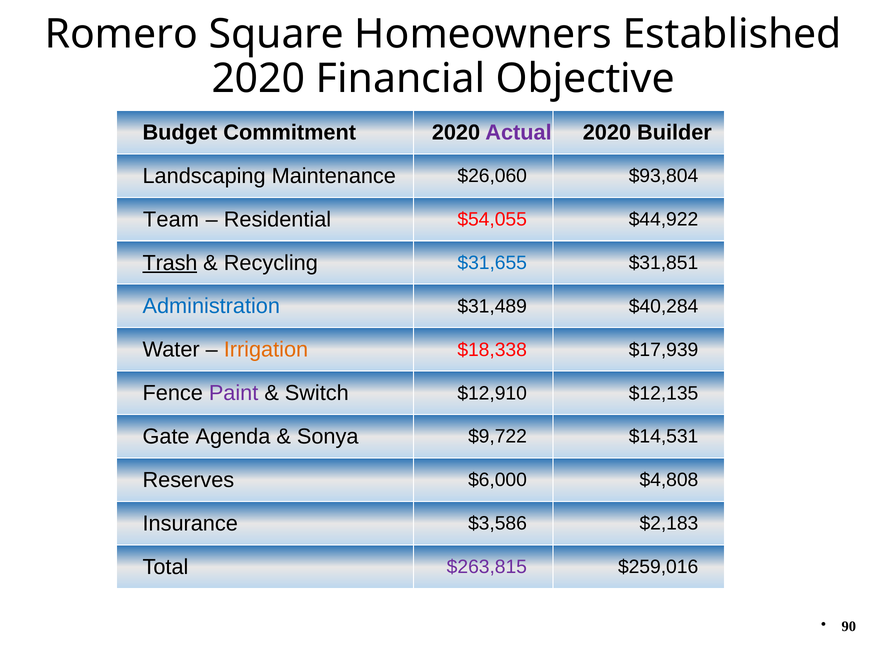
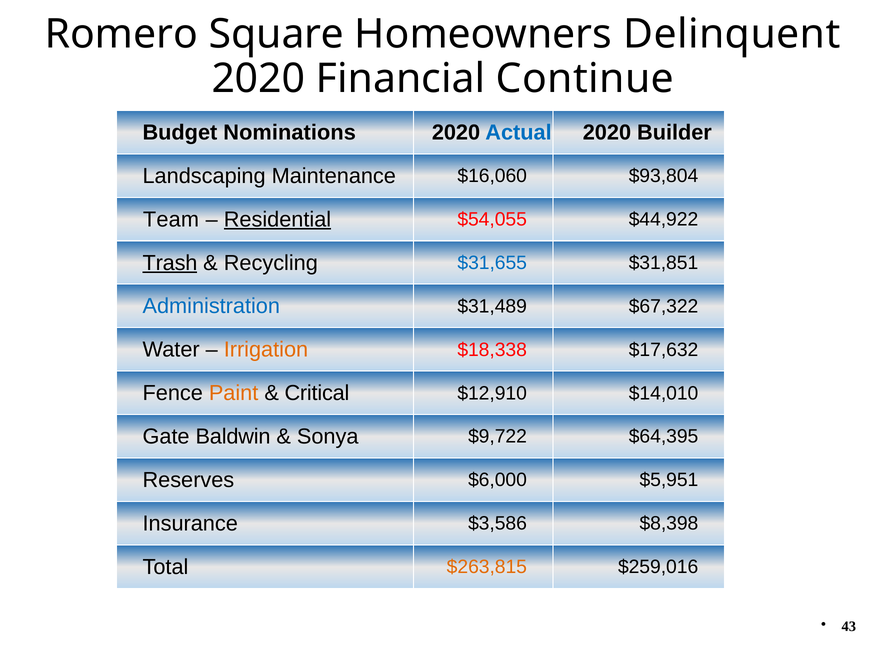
Established: Established -> Delinquent
Objective: Objective -> Continue
Commitment: Commitment -> Nominations
Actual colour: purple -> blue
$26,060: $26,060 -> $16,060
Residential underline: none -> present
$40,284: $40,284 -> $67,322
$17,939: $17,939 -> $17,632
Paint colour: purple -> orange
Switch: Switch -> Critical
$12,135: $12,135 -> $14,010
Agenda: Agenda -> Baldwin
$14,531: $14,531 -> $64,395
$4,808: $4,808 -> $5,951
$2,183: $2,183 -> $8,398
$263,815 colour: purple -> orange
90: 90 -> 43
